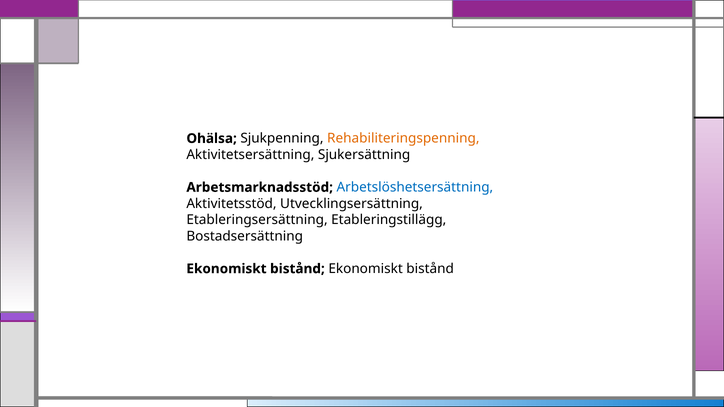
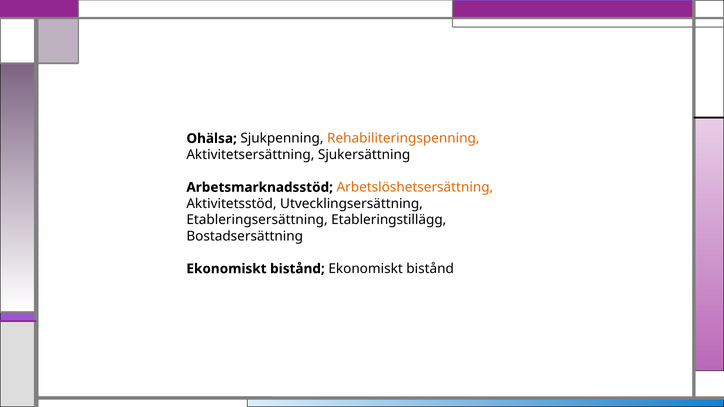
Arbetslöshetsersättning colour: blue -> orange
